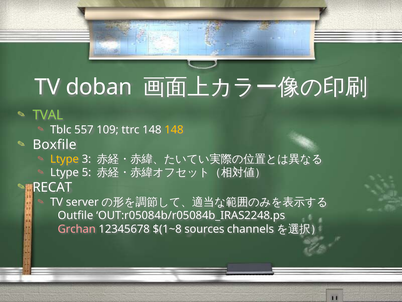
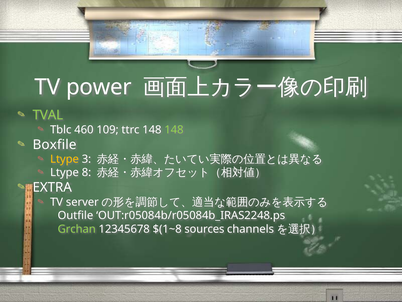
doban: doban -> power
557: 557 -> 460
148 at (174, 129) colour: yellow -> light green
5: 5 -> 8
RECAT: RECAT -> EXTRA
Grchan colour: pink -> light green
